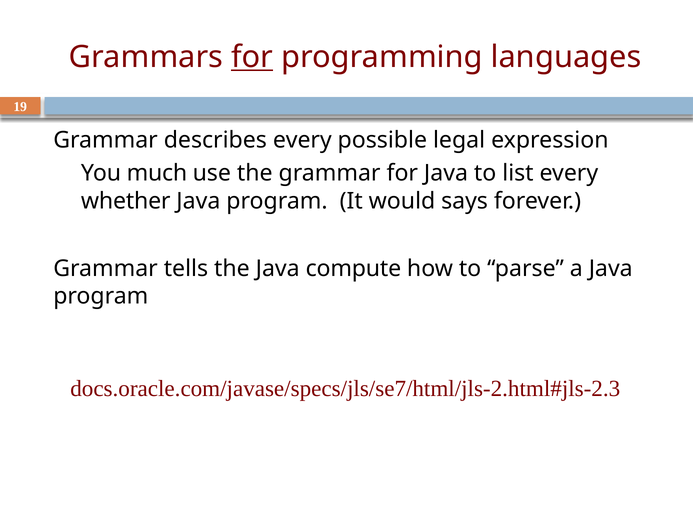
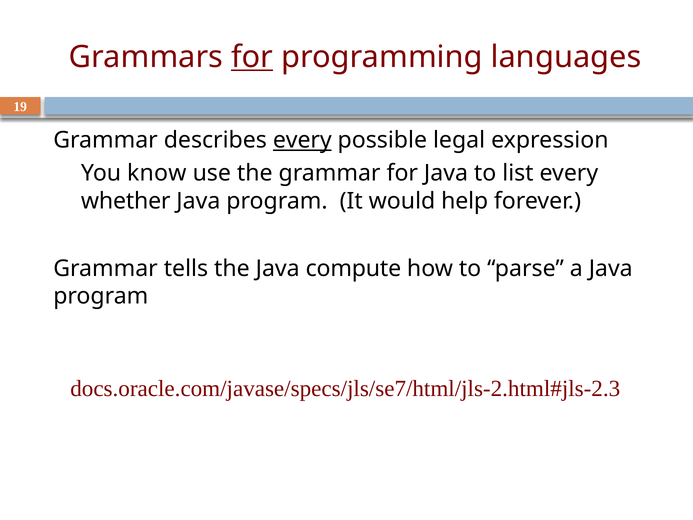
every at (302, 140) underline: none -> present
much: much -> know
says: says -> help
